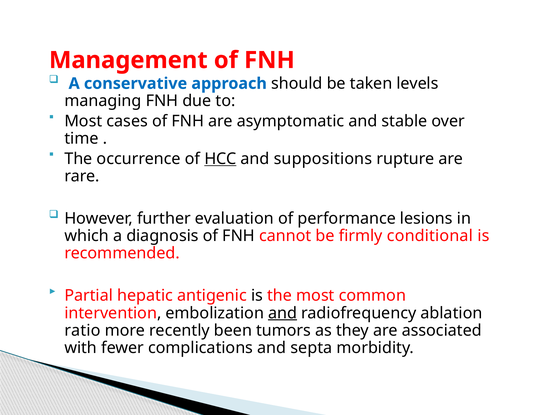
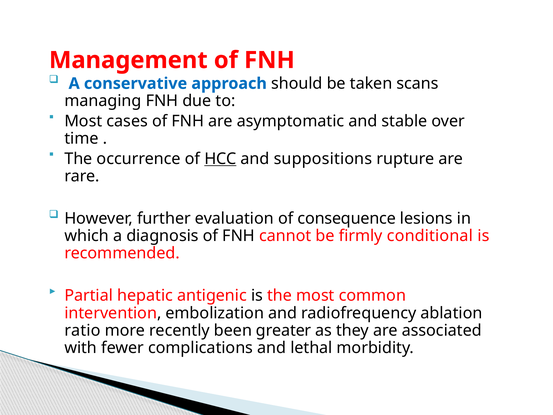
levels: levels -> scans
performance: performance -> consequence
and at (283, 313) underline: present -> none
tumors: tumors -> greater
septa: septa -> lethal
